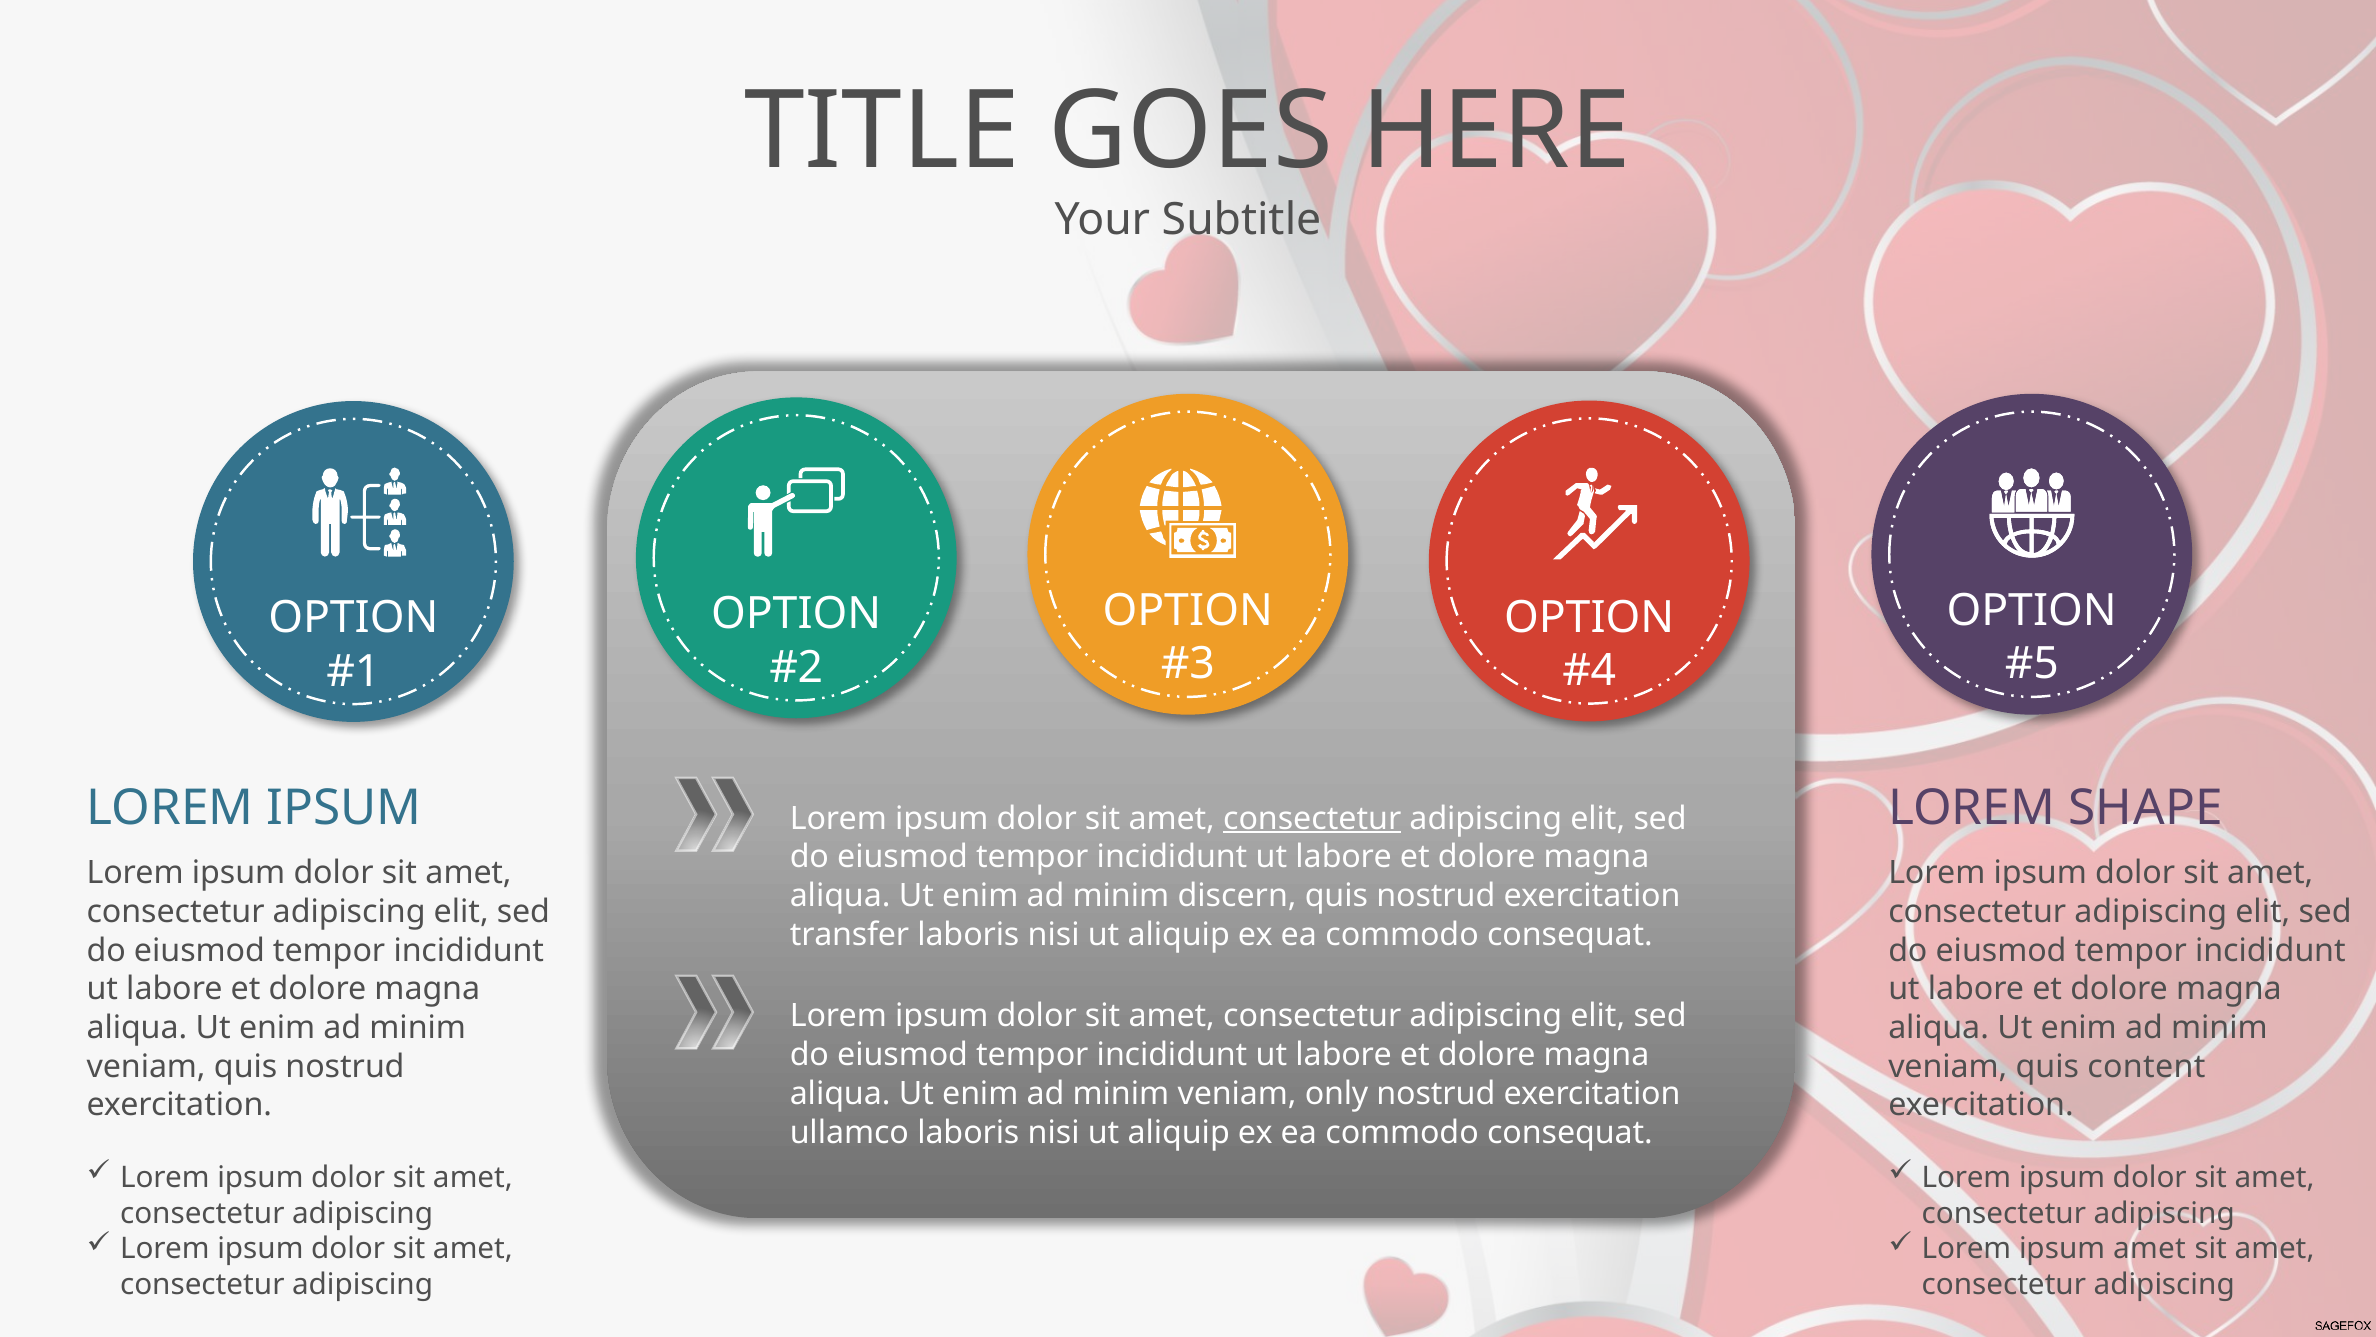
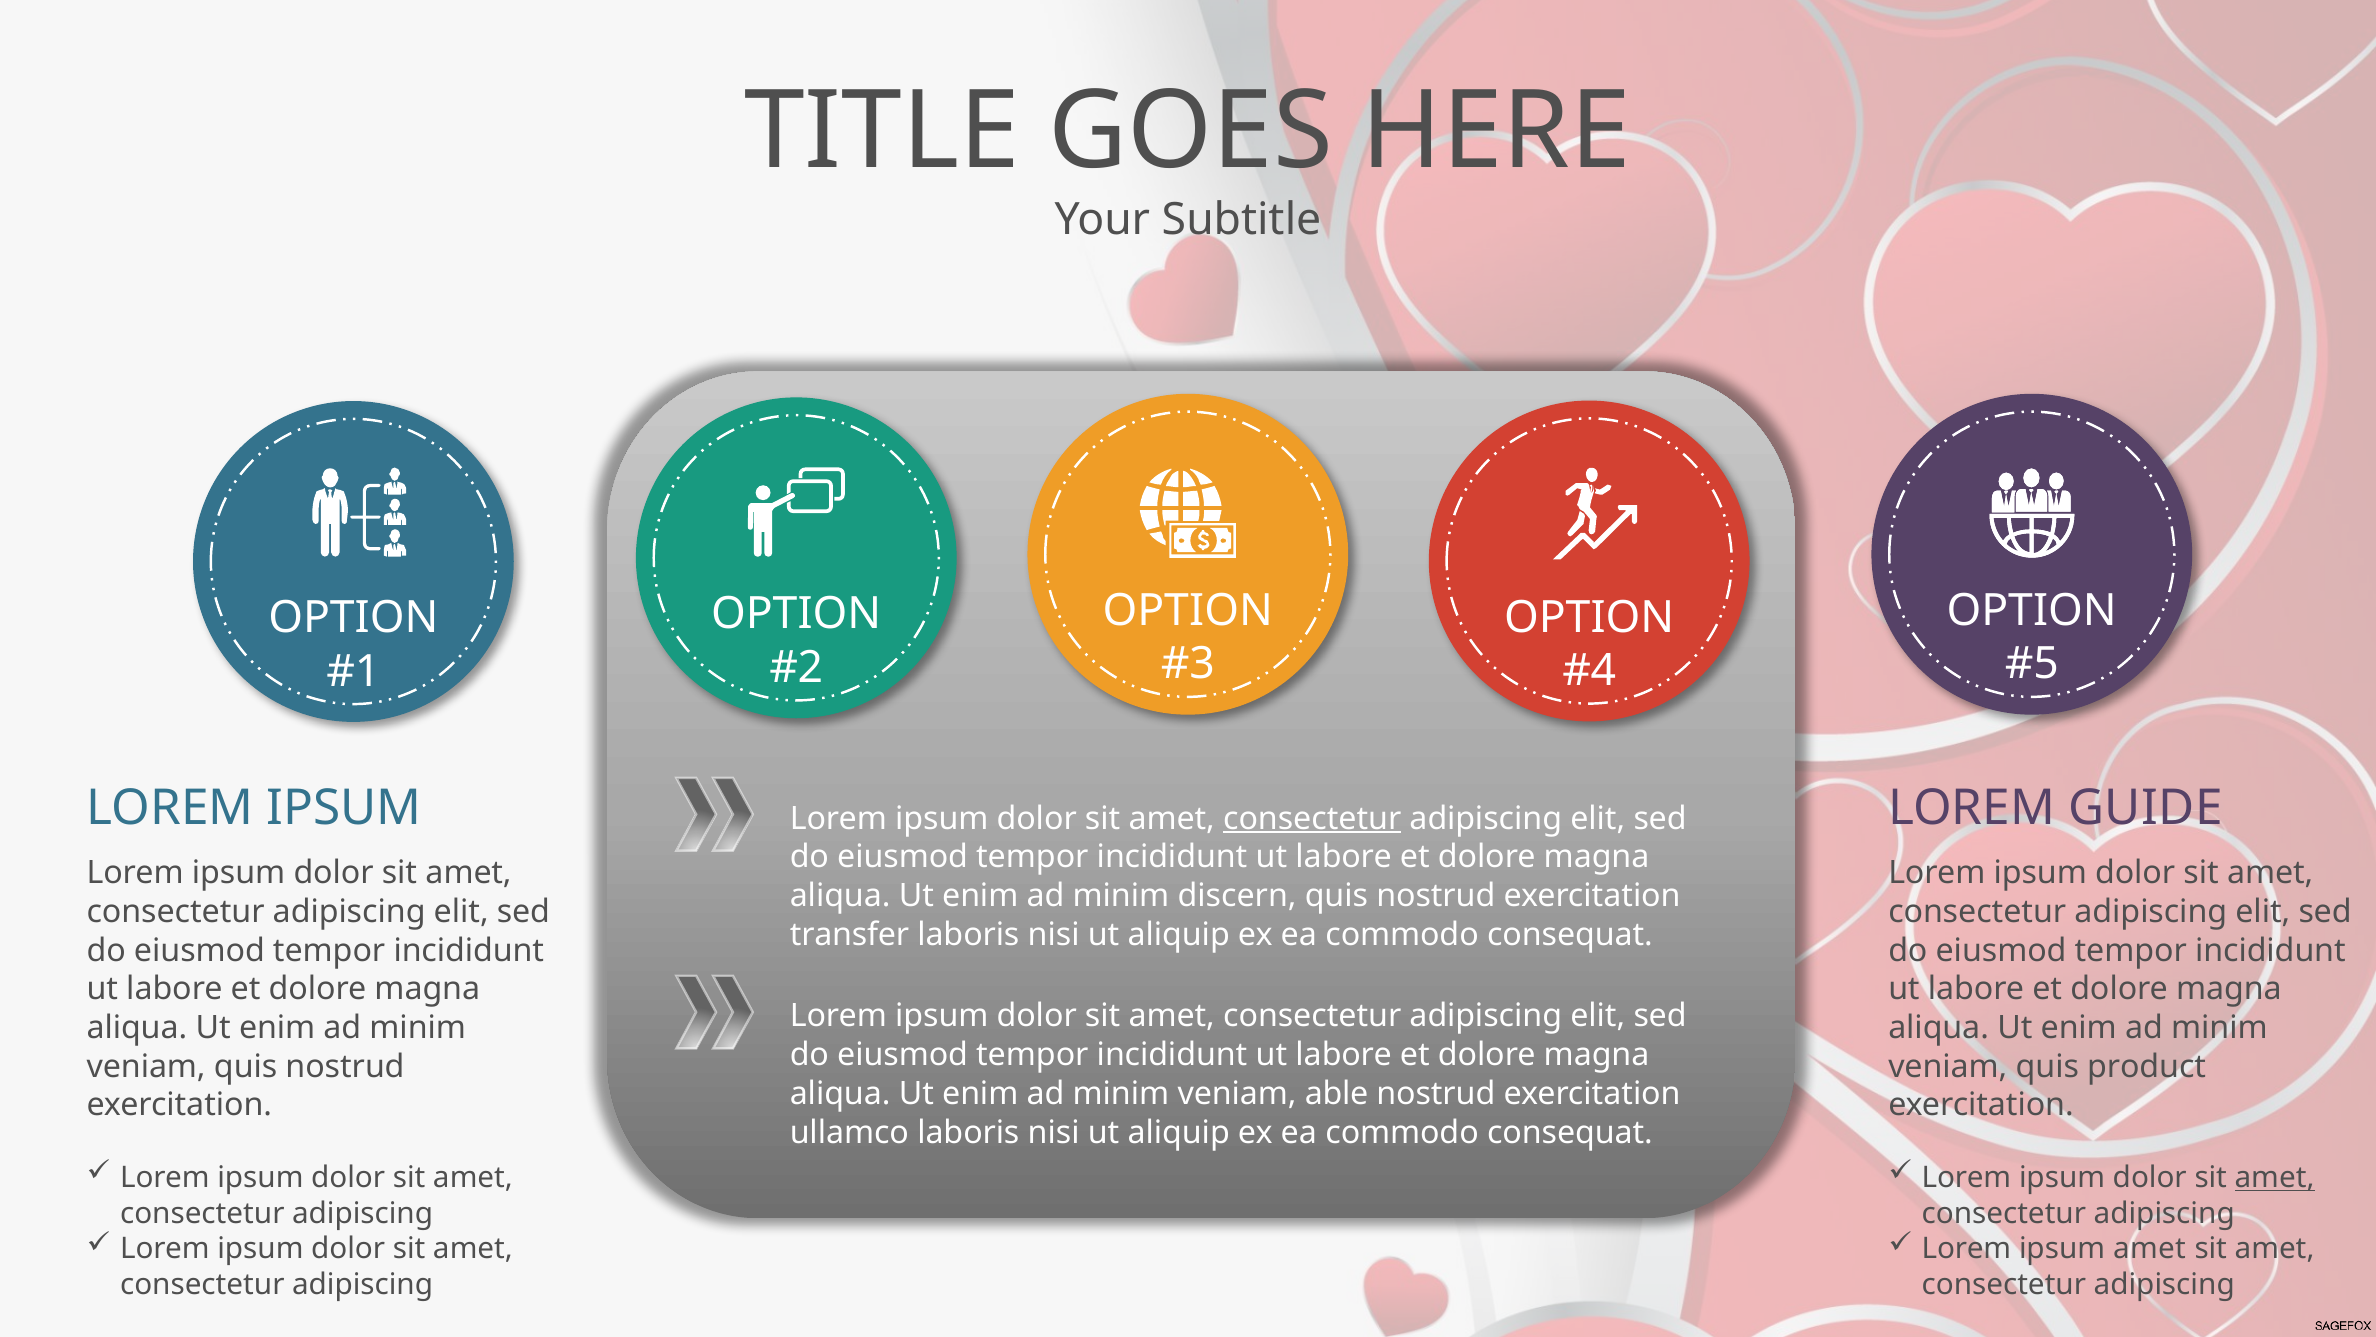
SHAPE: SHAPE -> GUIDE
content: content -> product
only: only -> able
amet at (2275, 1177) underline: none -> present
